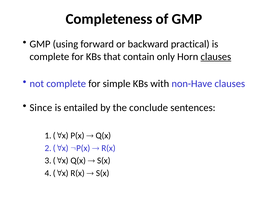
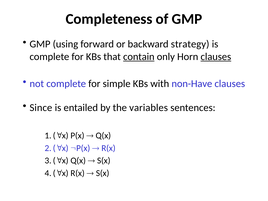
practical: practical -> strategy
contain underline: none -> present
conclude: conclude -> variables
